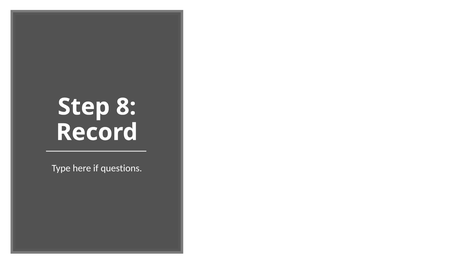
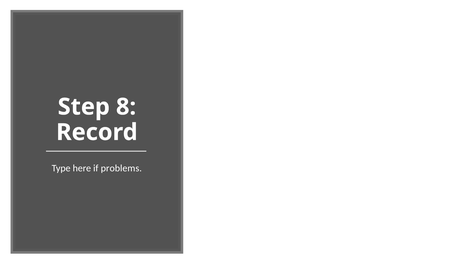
questions: questions -> problems
